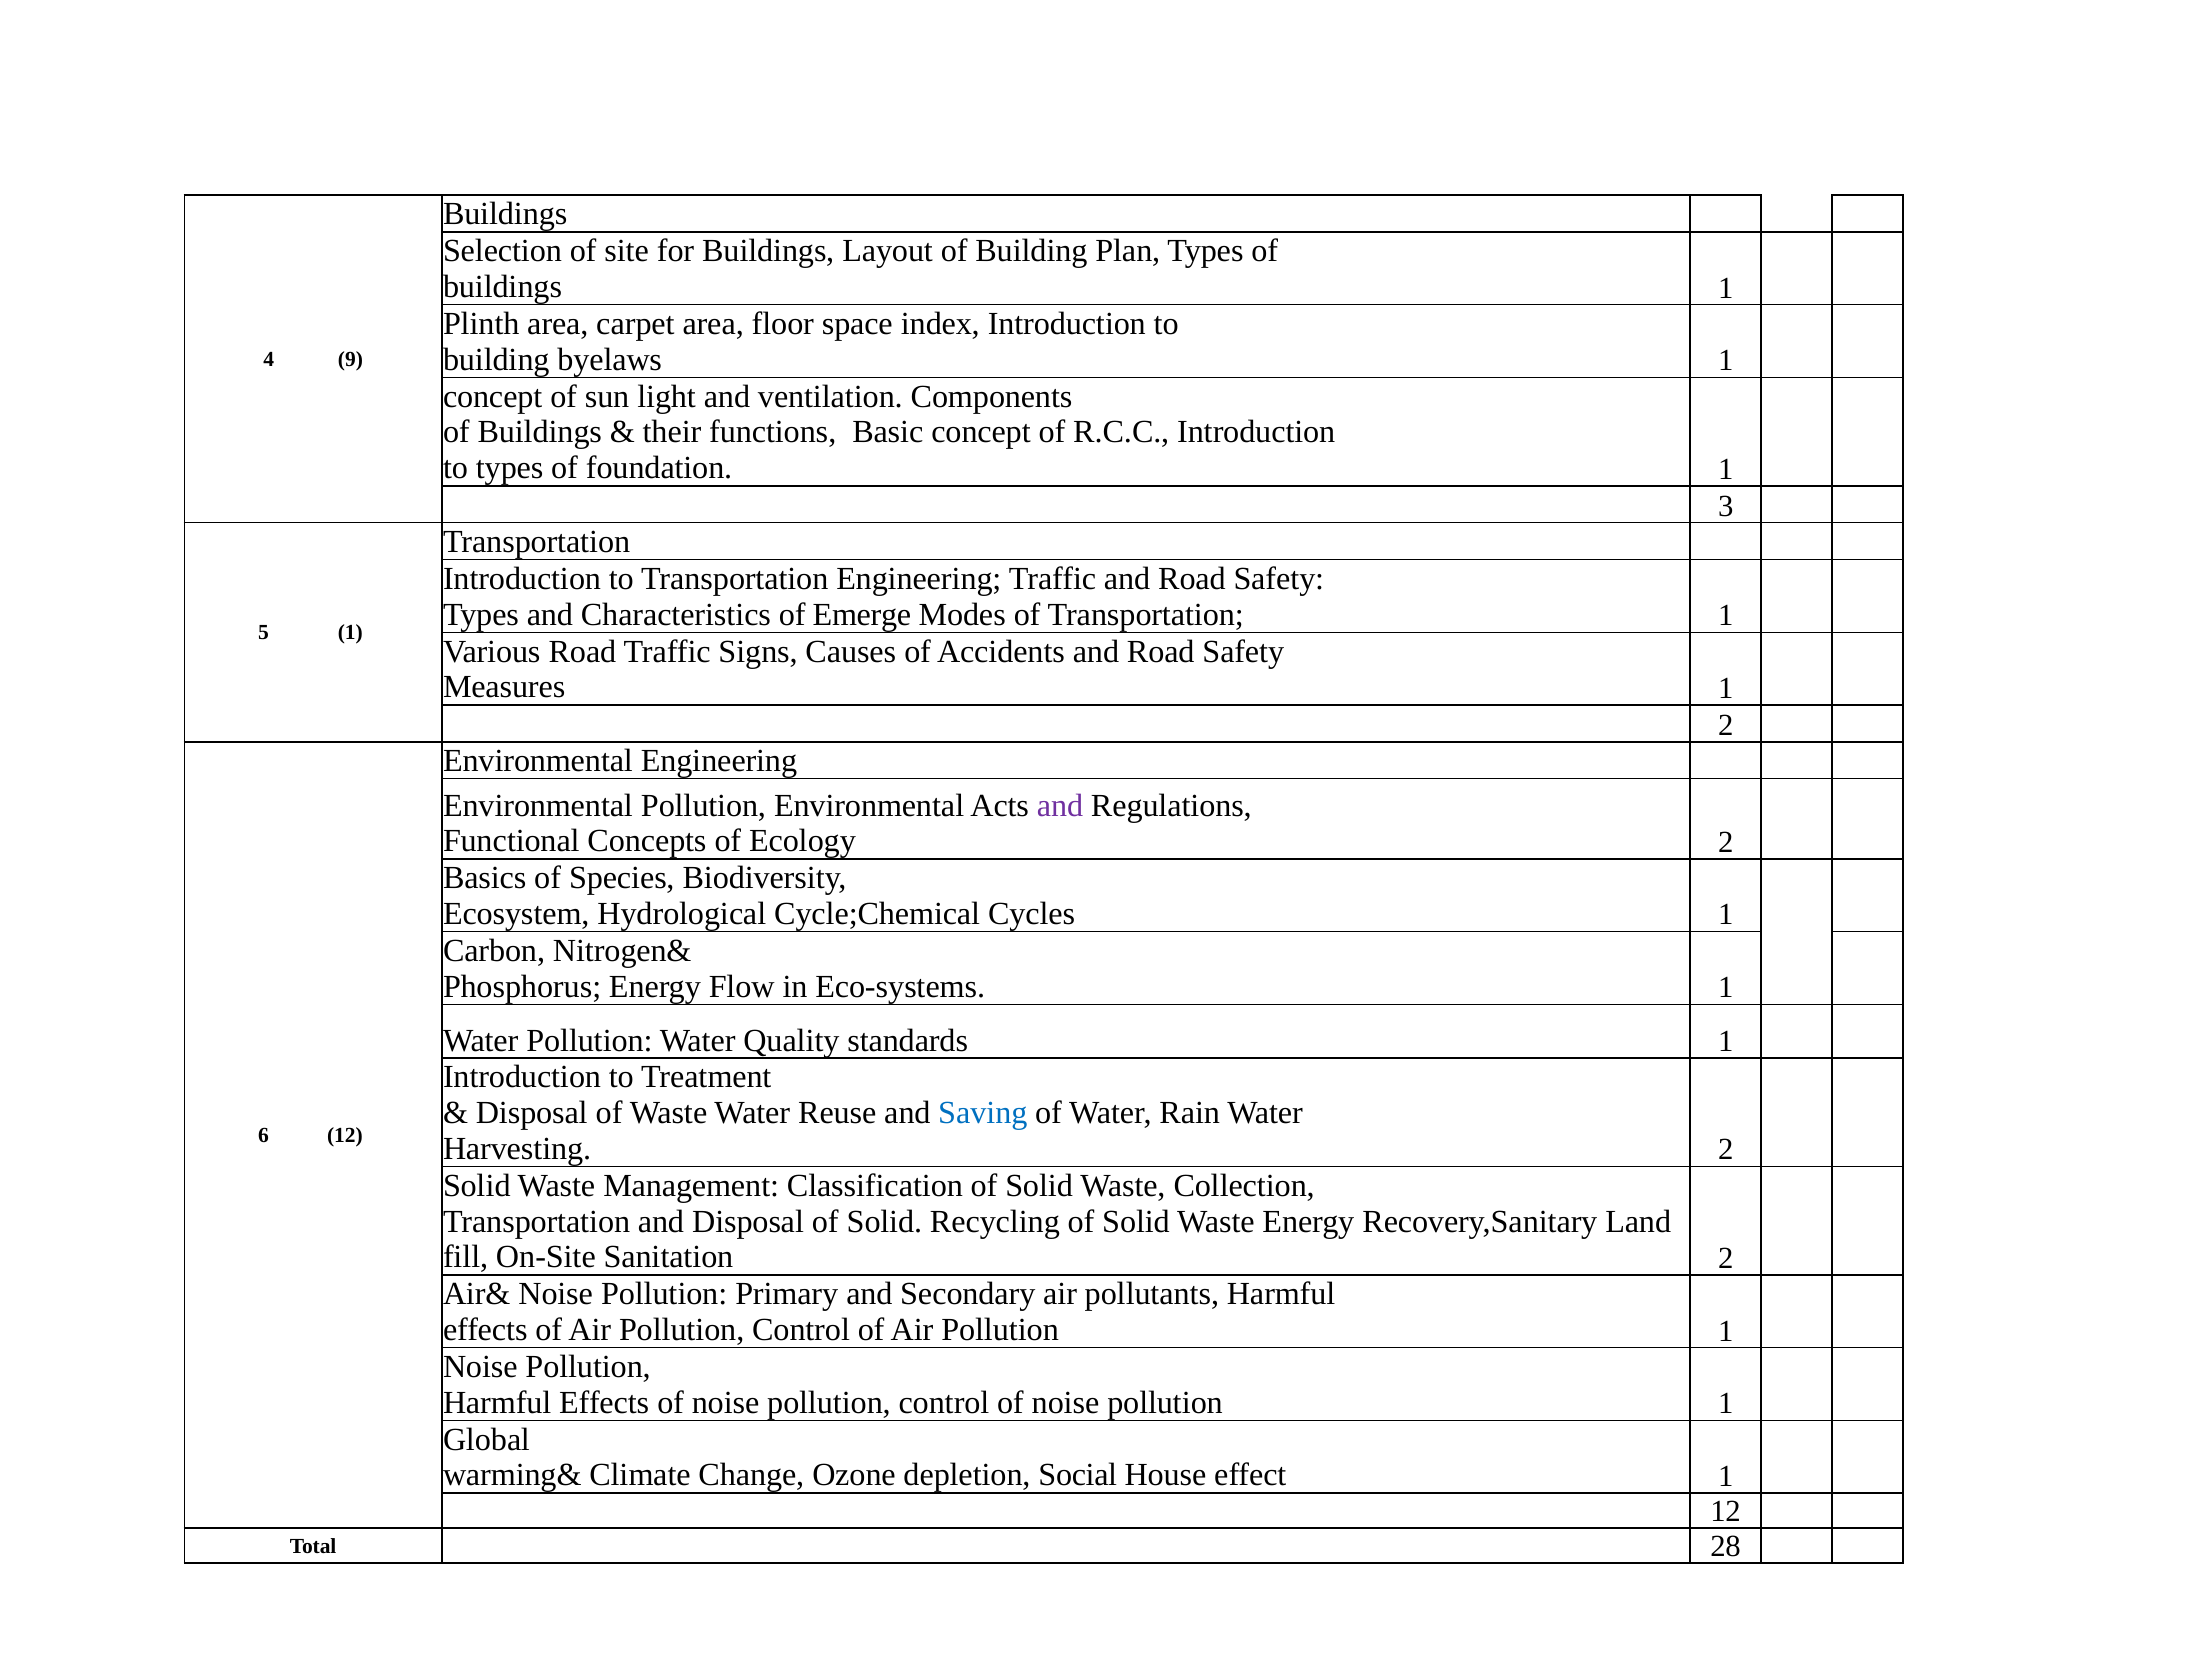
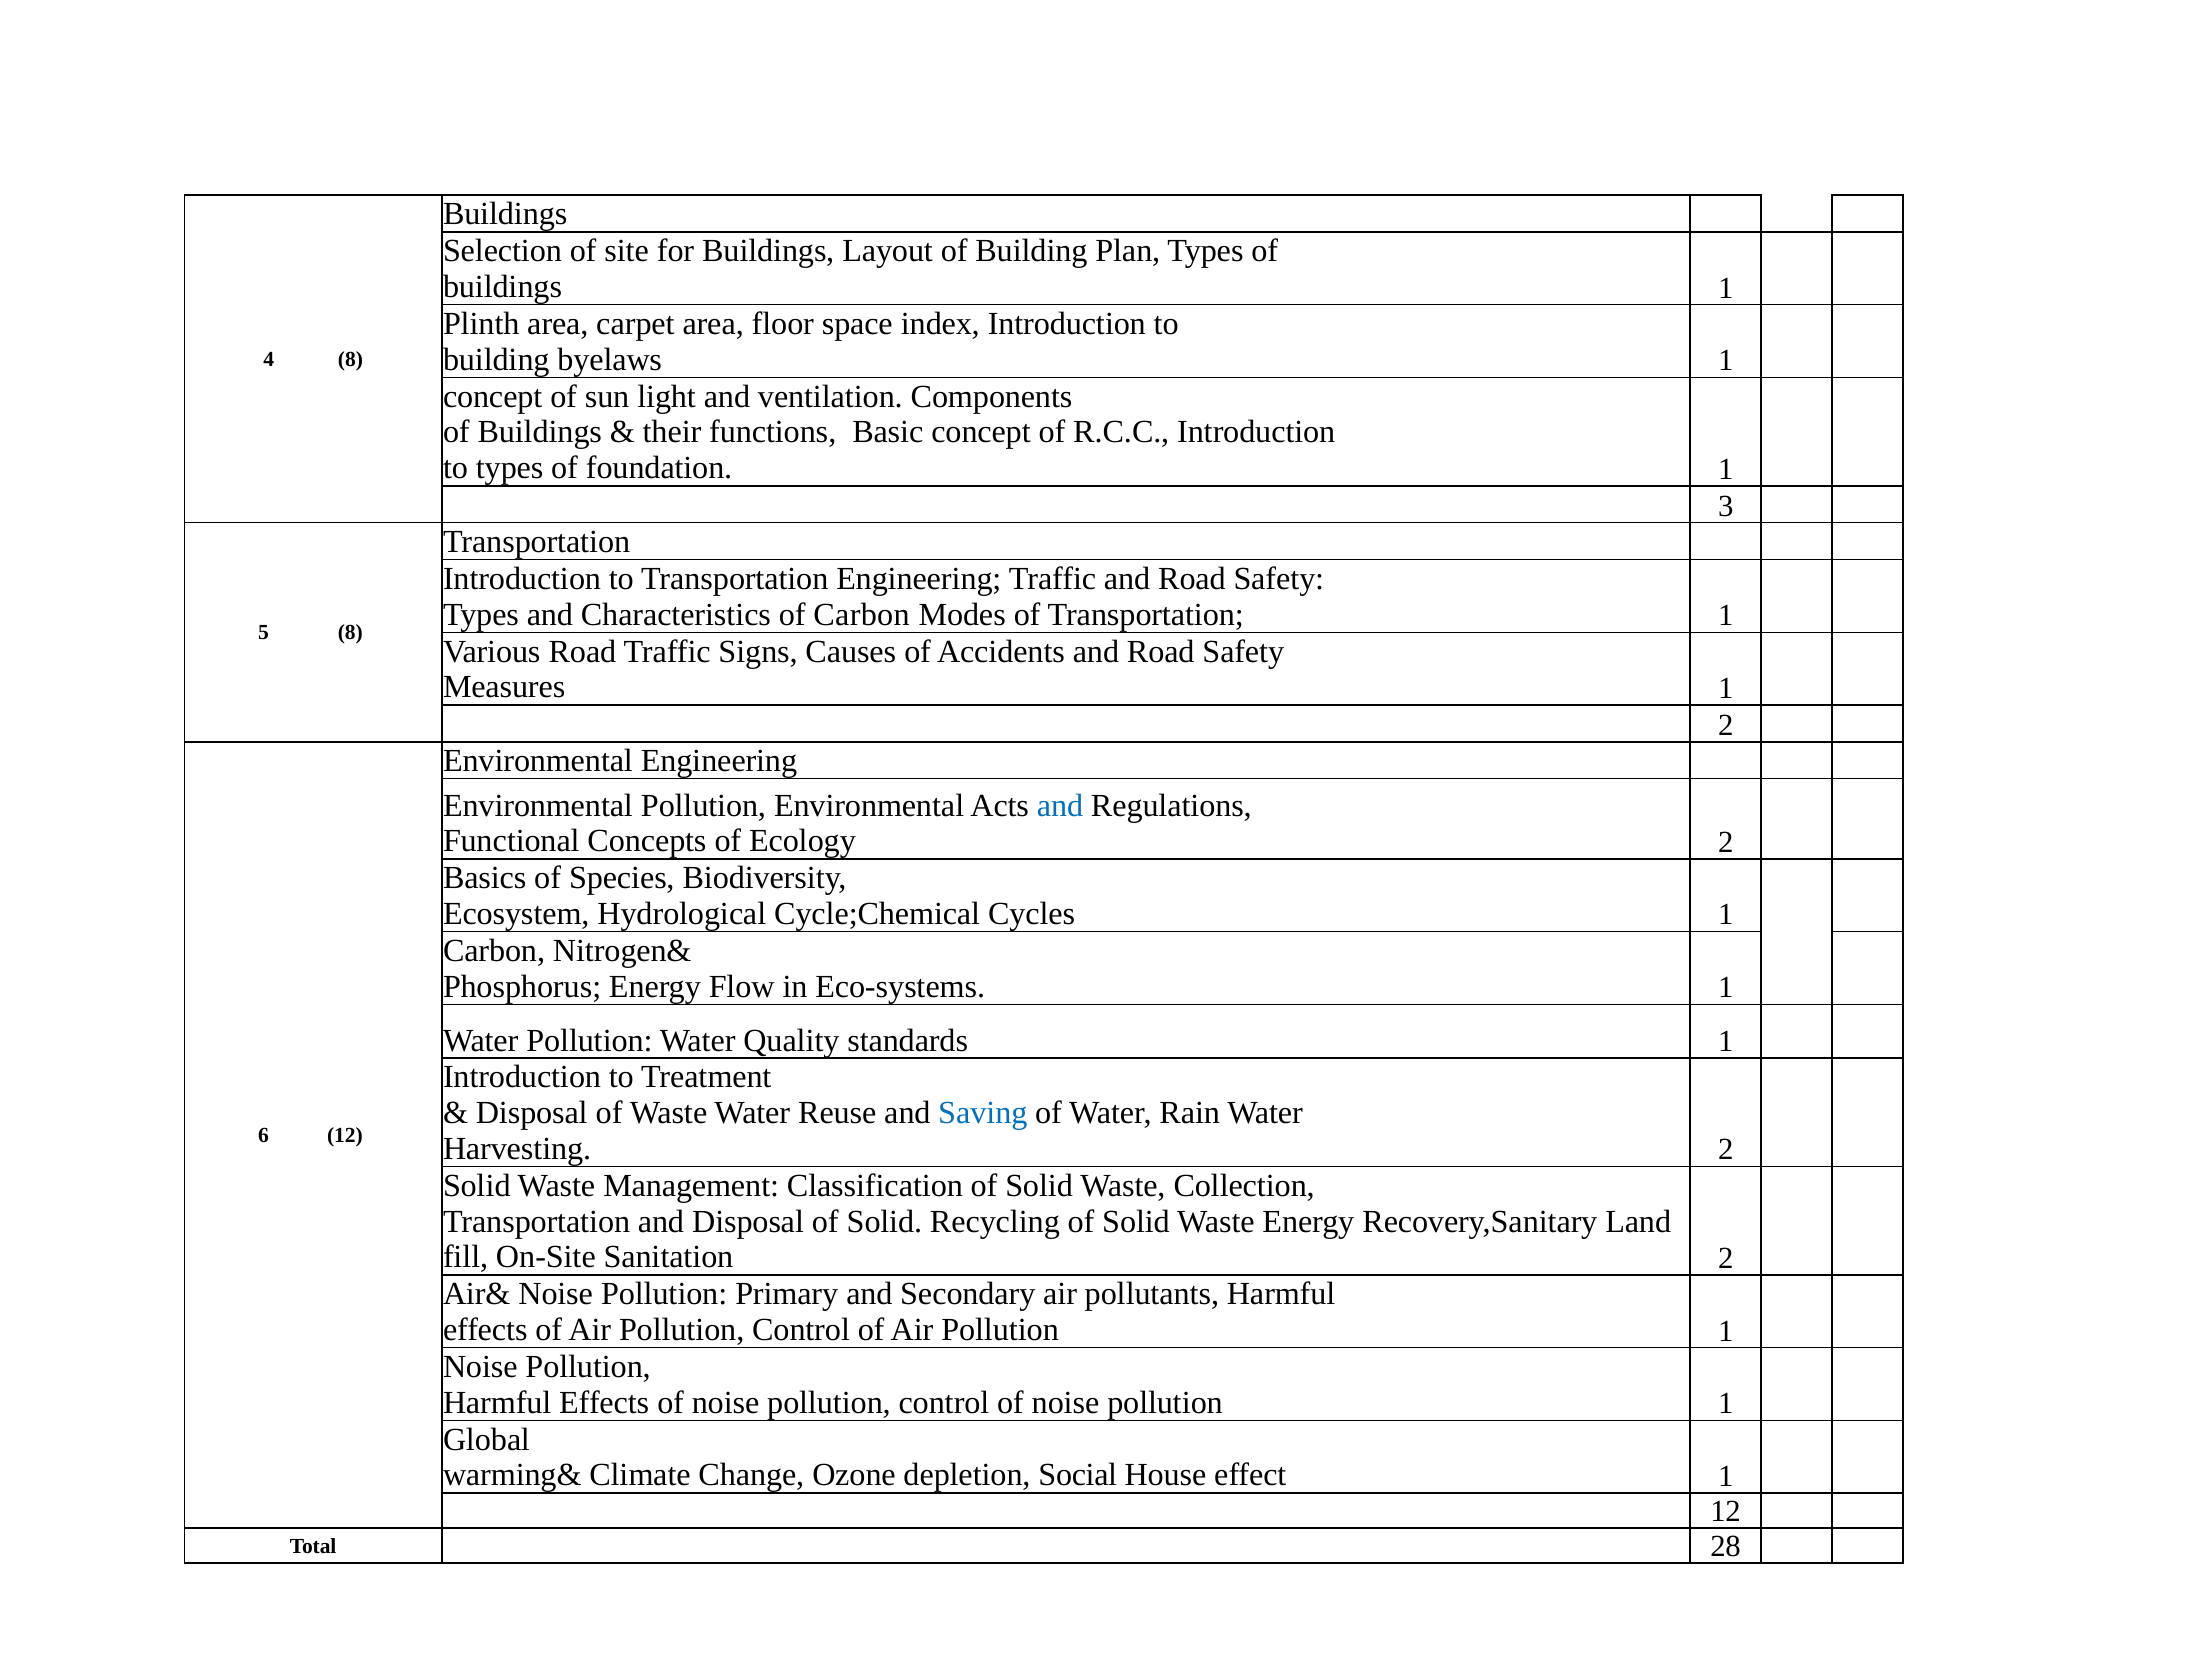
4 9: 9 -> 8
of Emerge: Emerge -> Carbon
5 1: 1 -> 8
and at (1060, 805) colour: purple -> blue
